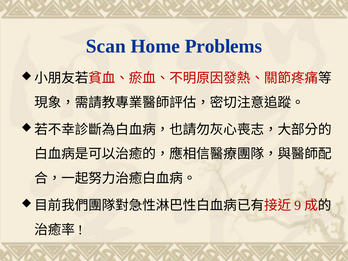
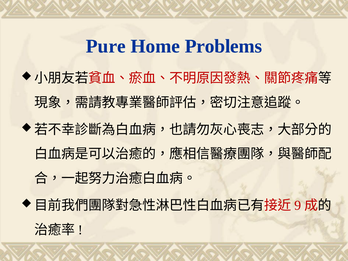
Scan: Scan -> Pure
